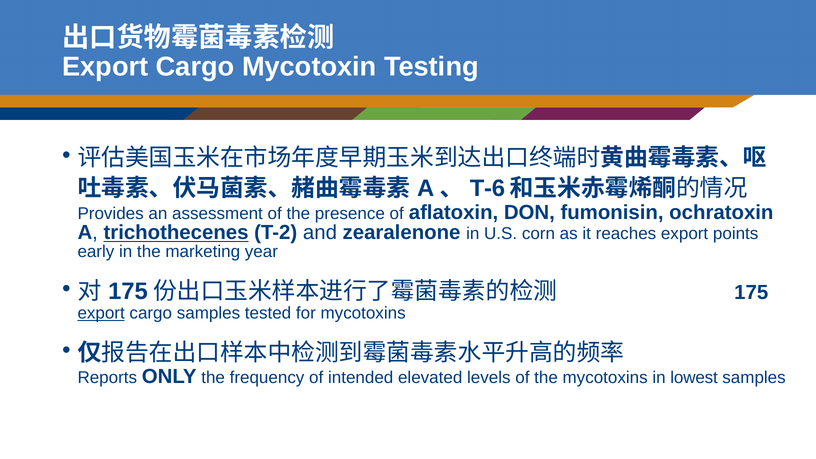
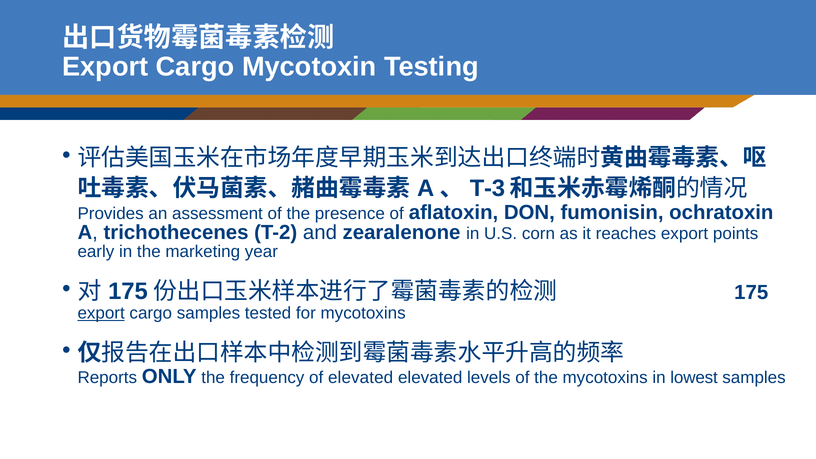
T-6: T-6 -> T-3
trichothecenes underline: present -> none
of intended: intended -> elevated
